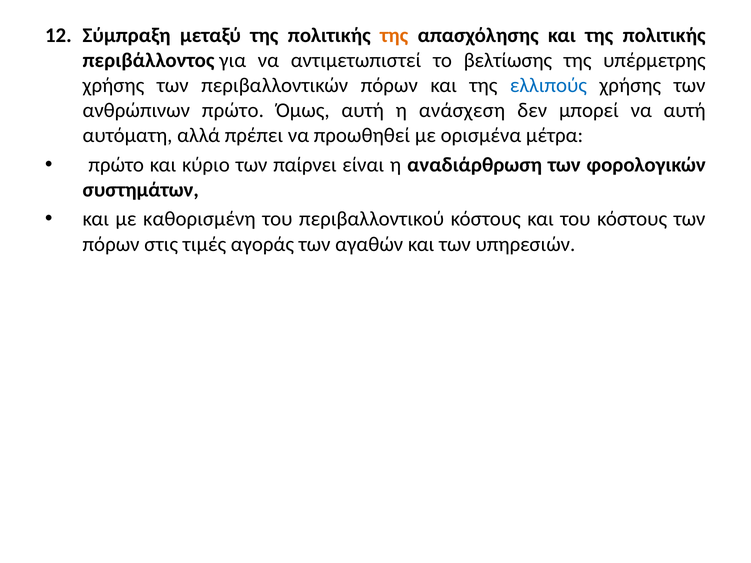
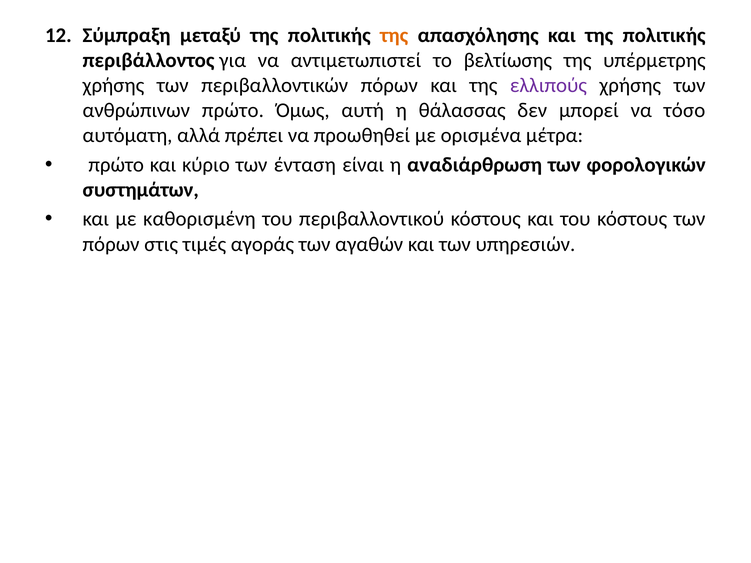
ελλιπούς colour: blue -> purple
ανάσχεση: ανάσχεση -> θάλασσας
να αυτή: αυτή -> τόσο
παίρνει: παίρνει -> ένταση
